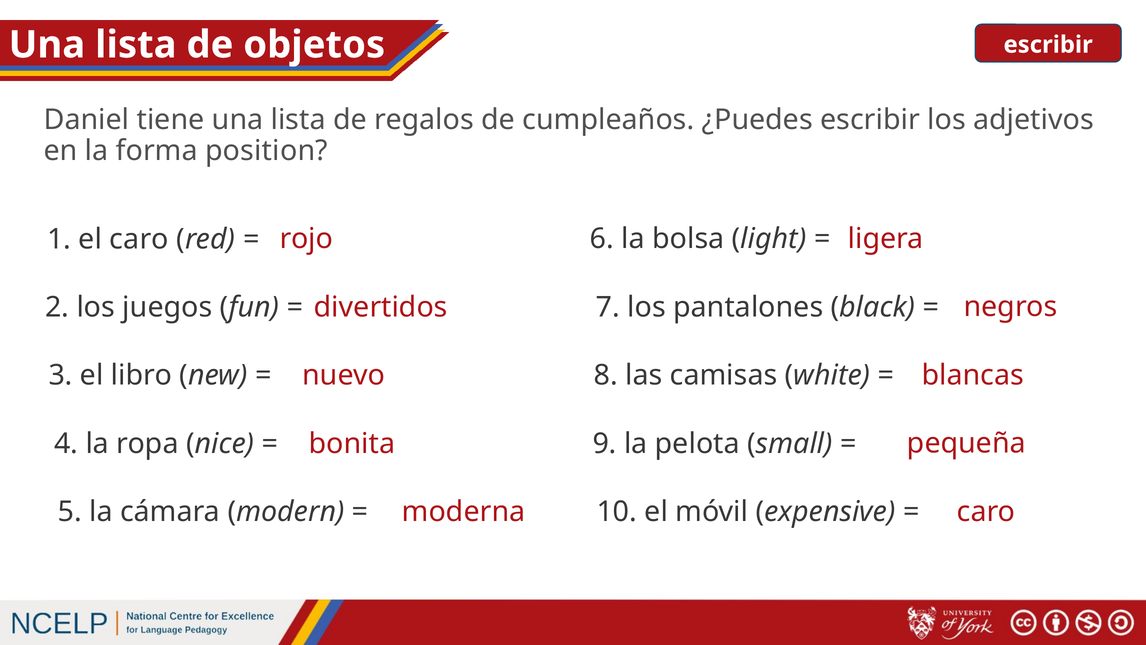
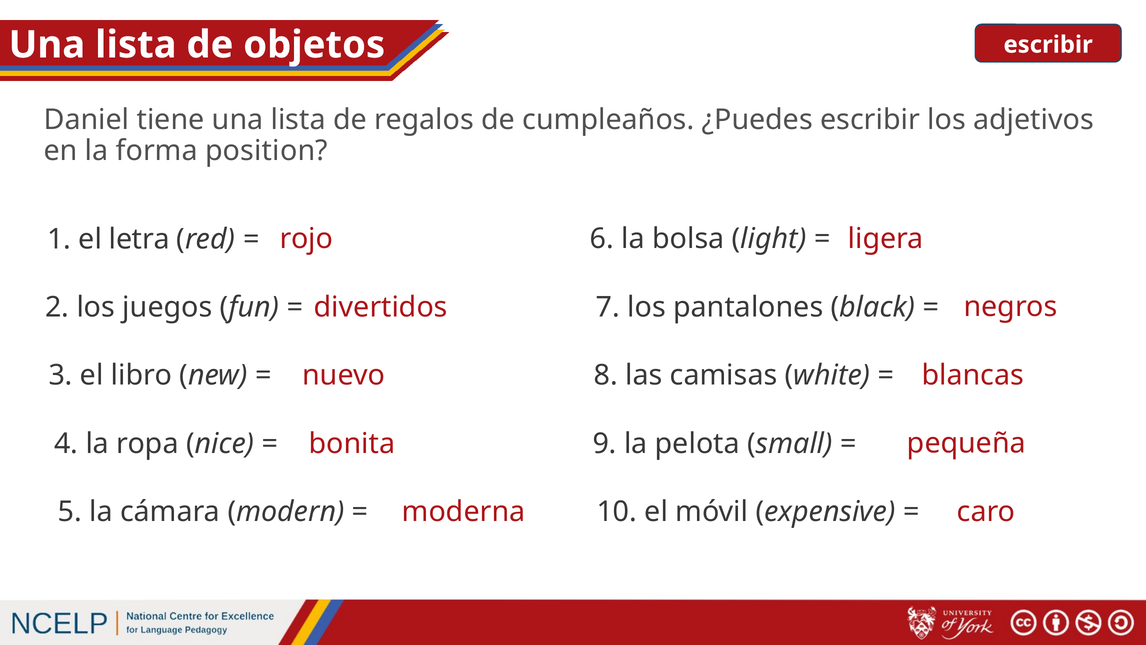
el caro: caro -> letra
